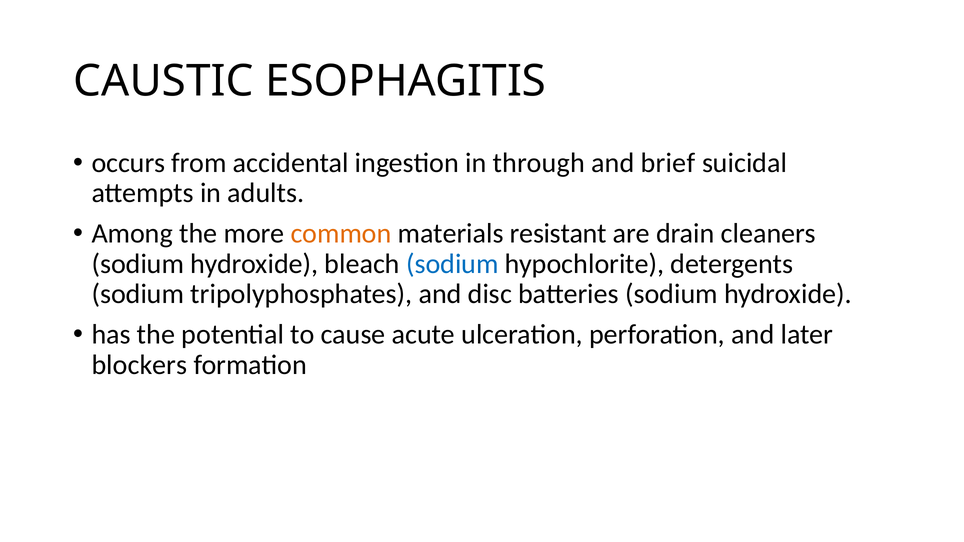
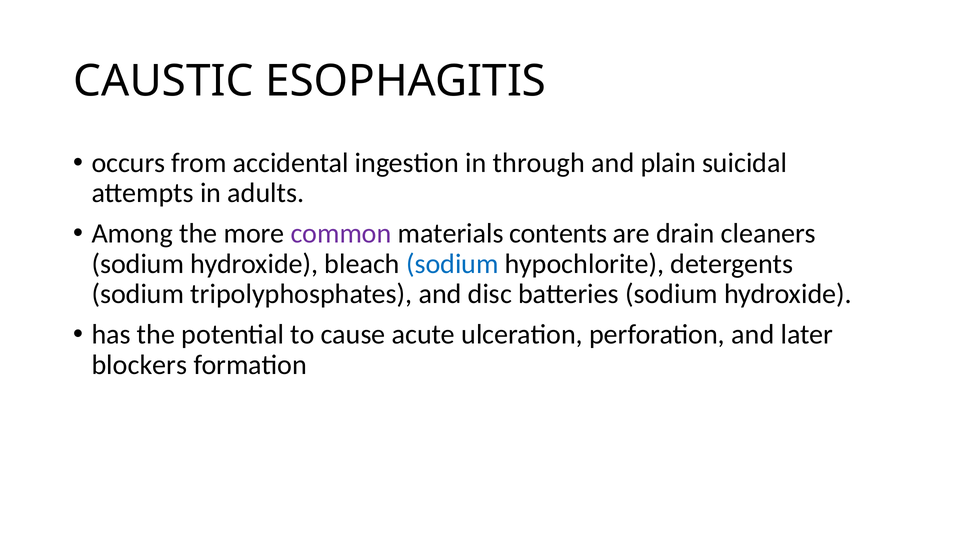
brief: brief -> plain
common colour: orange -> purple
resistant: resistant -> contents
